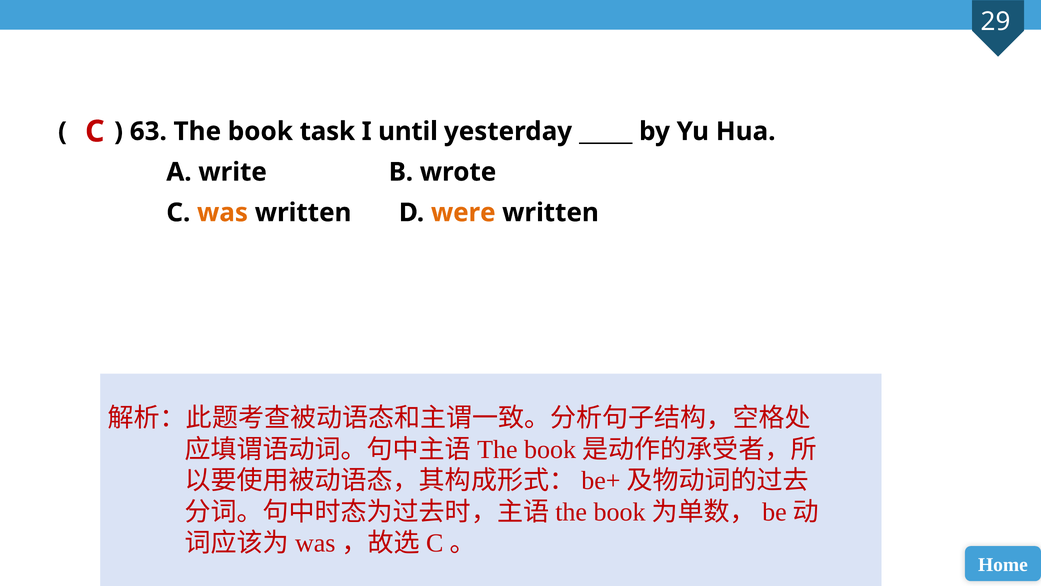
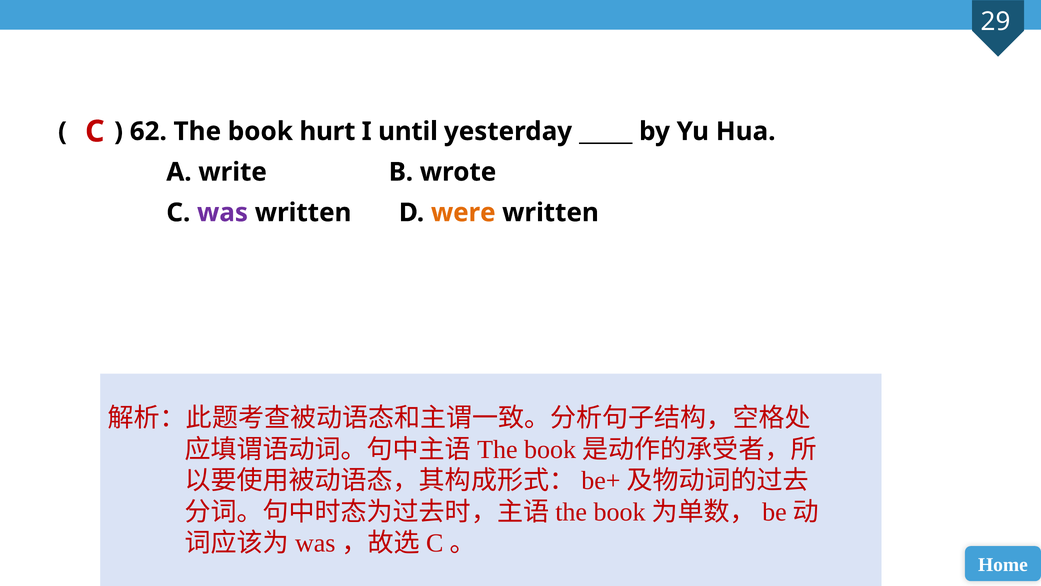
63: 63 -> 62
task: task -> hurt
was colour: orange -> purple
